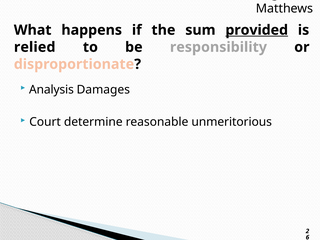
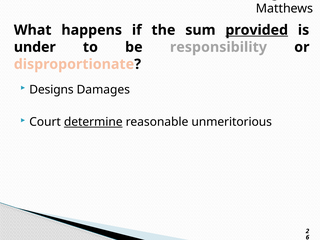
relied: relied -> under
Analysis: Analysis -> Designs
determine underline: none -> present
